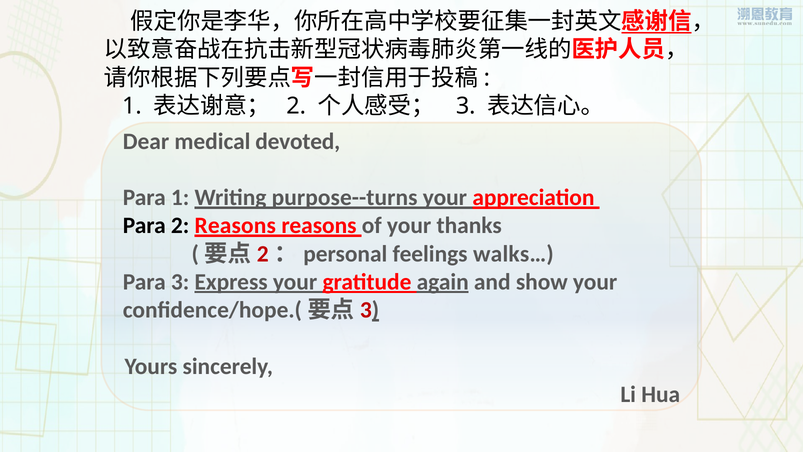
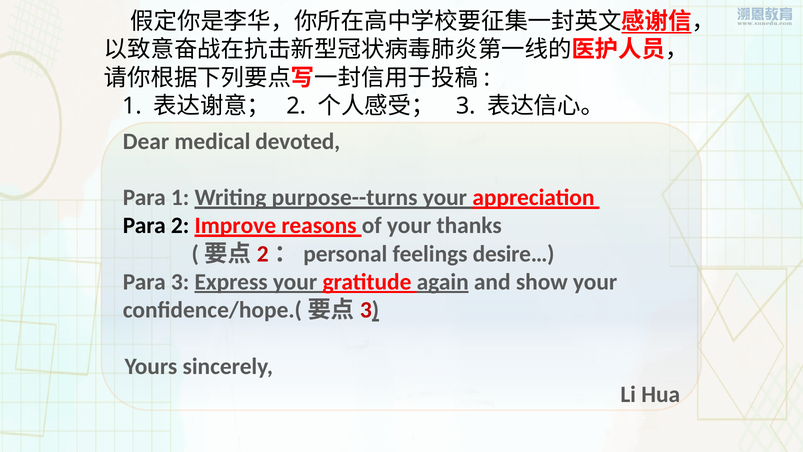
2 Reasons: Reasons -> Improve
walks…: walks… -> desire…
